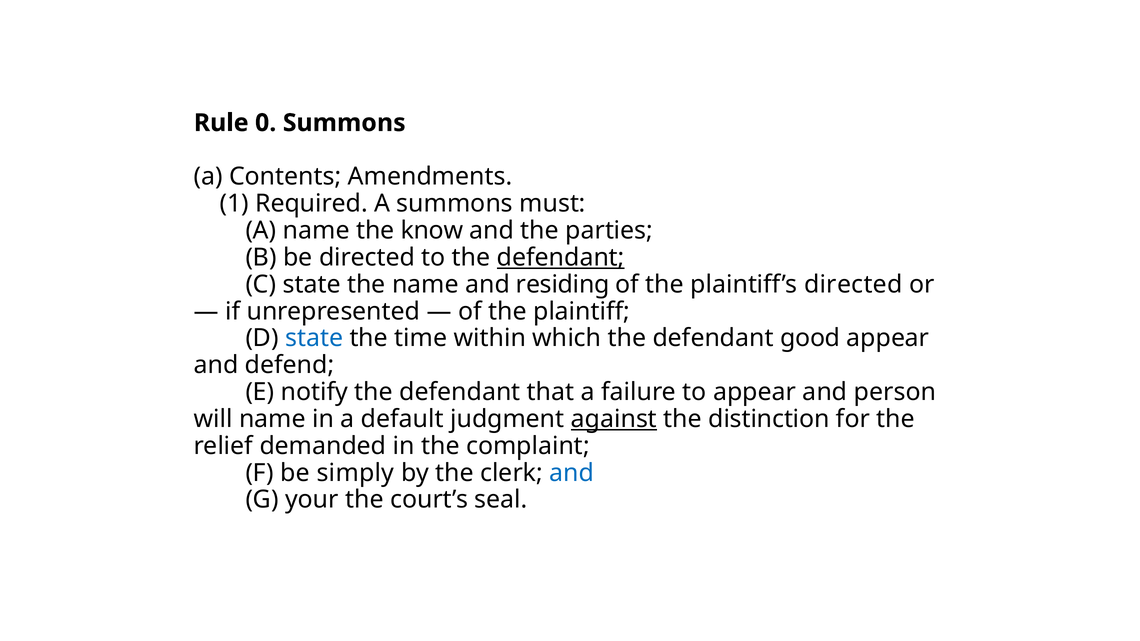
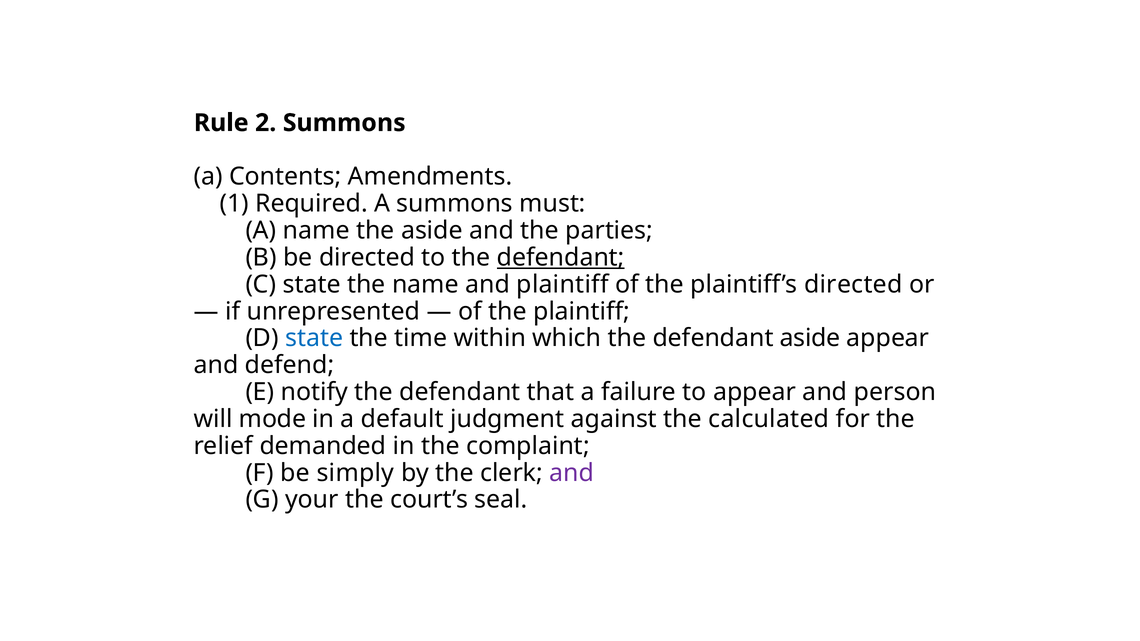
0: 0 -> 2
the know: know -> aside
and residing: residing -> plaintiff
defendant good: good -> aside
will name: name -> mode
against underline: present -> none
distinction: distinction -> calculated
and at (572, 473) colour: blue -> purple
